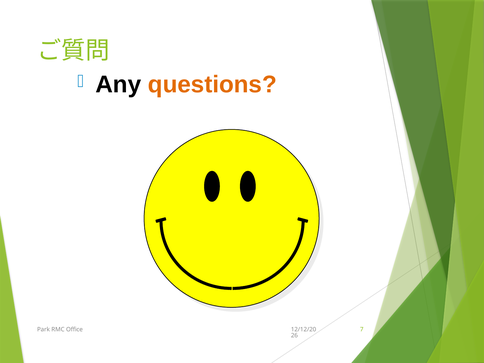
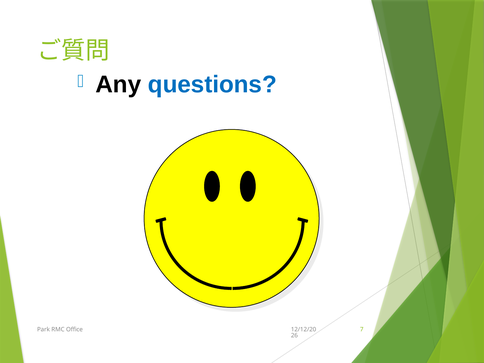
questions colour: orange -> blue
